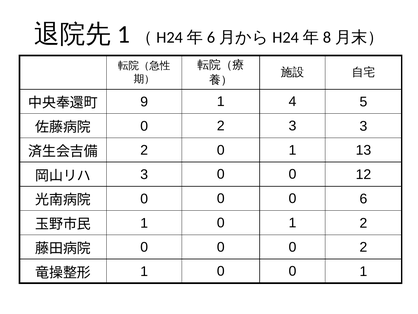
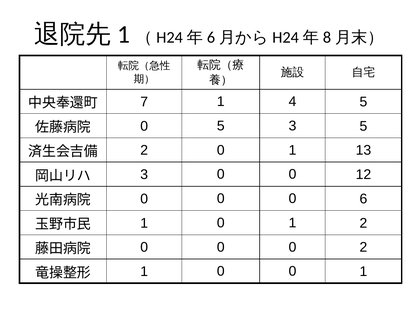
9: 9 -> 7
2 at (221, 126): 2 -> 5
3 3: 3 -> 5
